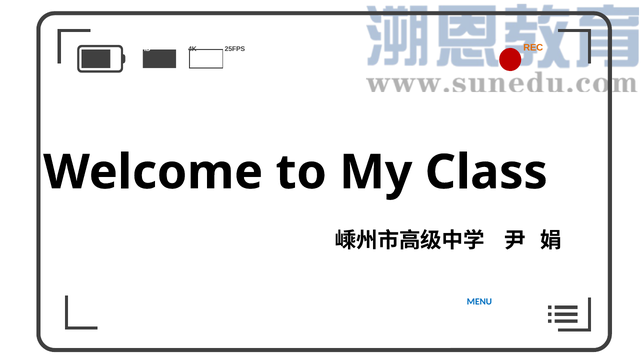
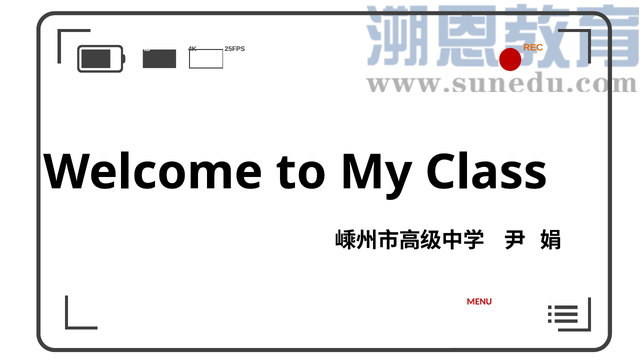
MENU colour: blue -> red
